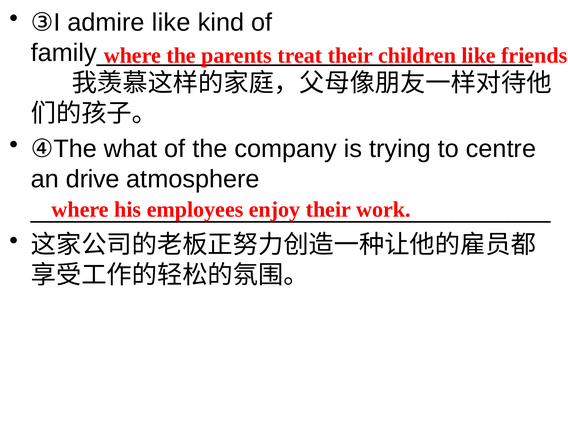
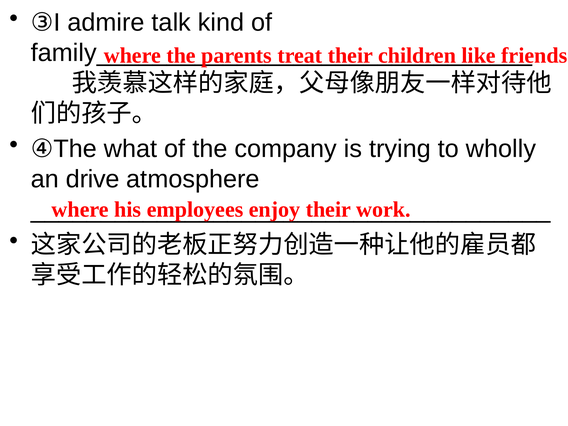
admire like: like -> talk
centre: centre -> wholly
